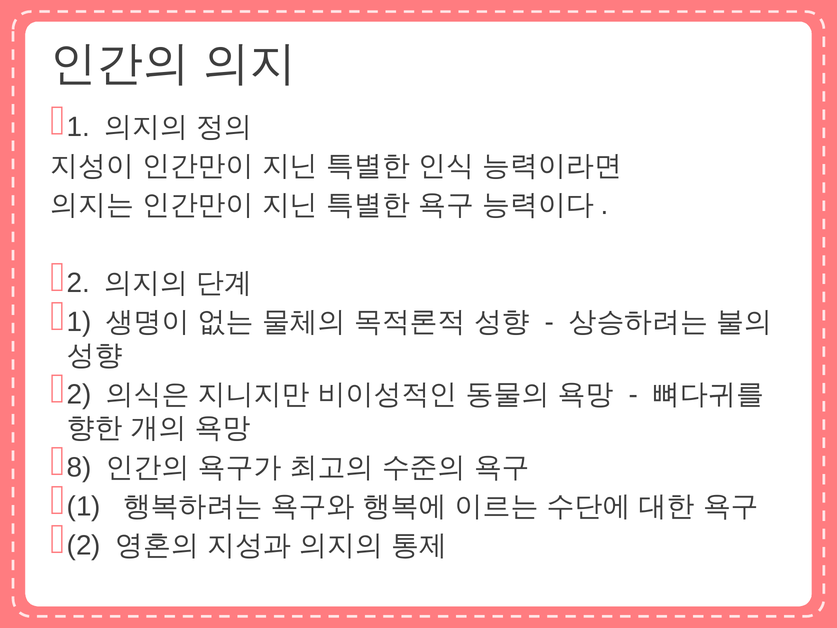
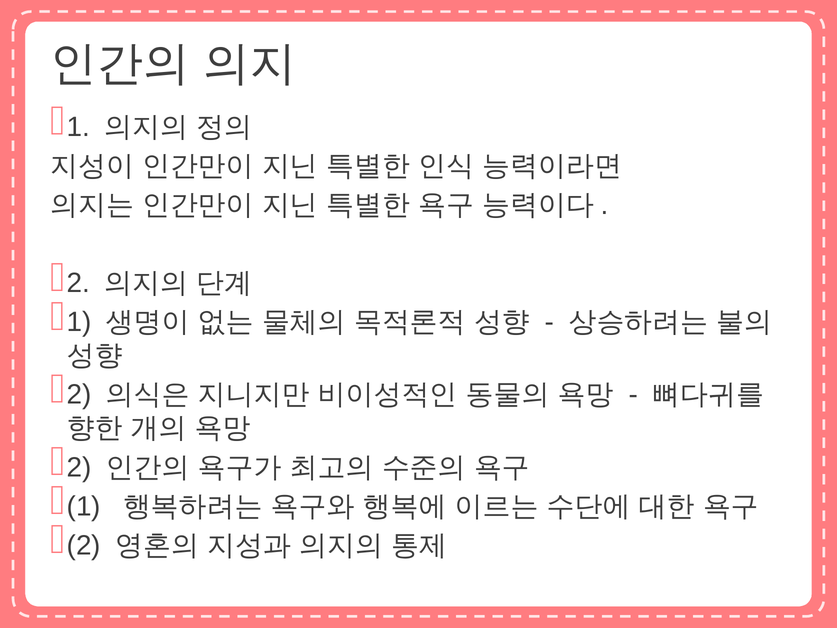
8 at (79, 467): 8 -> 2
